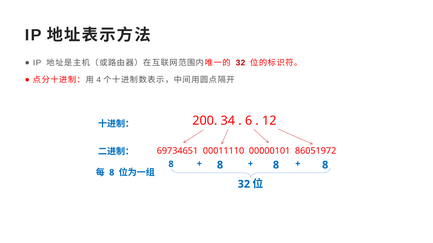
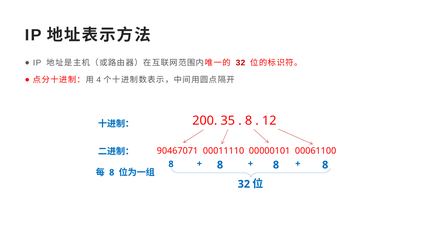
34: 34 -> 35
6 at (249, 121): 6 -> 8
69734651: 69734651 -> 90467071
86051972: 86051972 -> 00061100
